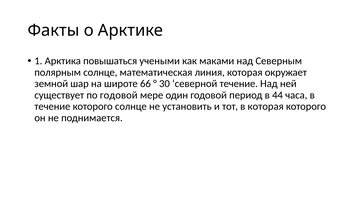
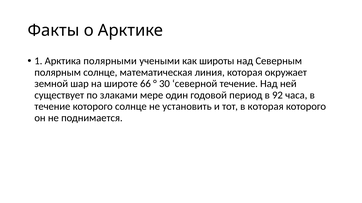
повышаться: повышаться -> полярными
маками: маками -> широты
по годовой: годовой -> злаками
44: 44 -> 92
